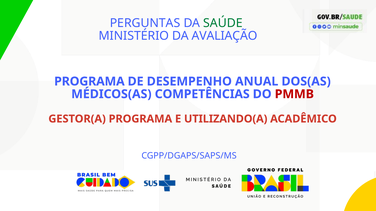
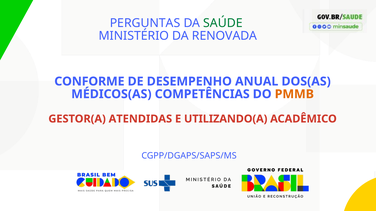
AVALIAÇÃO: AVALIAÇÃO -> RENOVADA
PROGRAMA at (89, 82): PROGRAMA -> CONFORME
PMMB colour: red -> orange
GESTOR(A PROGRAMA: PROGRAMA -> ATENDIDAS
